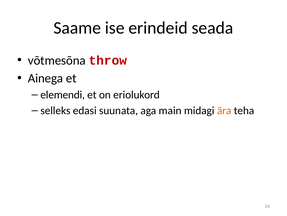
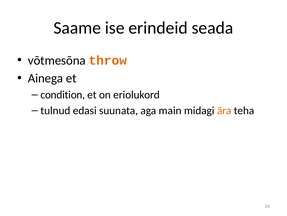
throw colour: red -> orange
elemendi: elemendi -> condition
selleks: selleks -> tulnud
